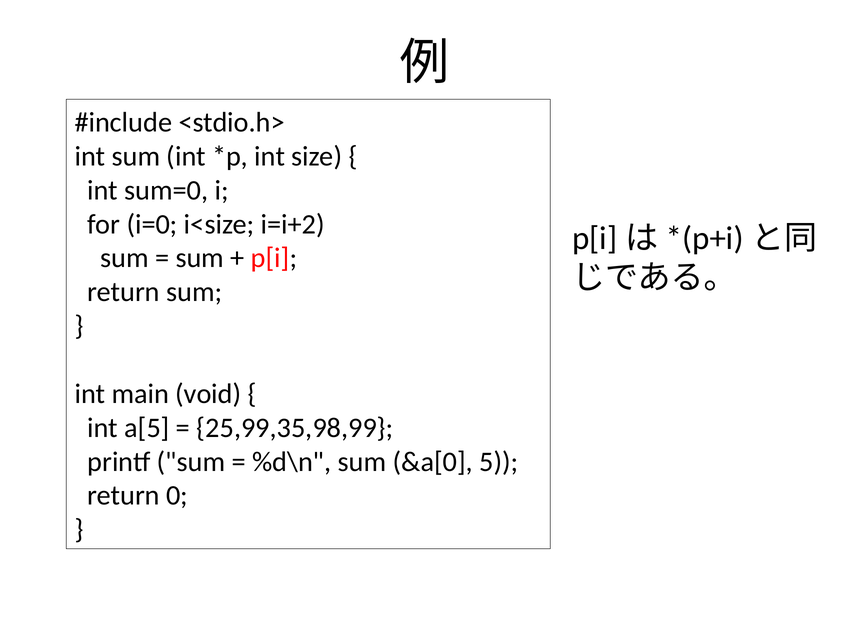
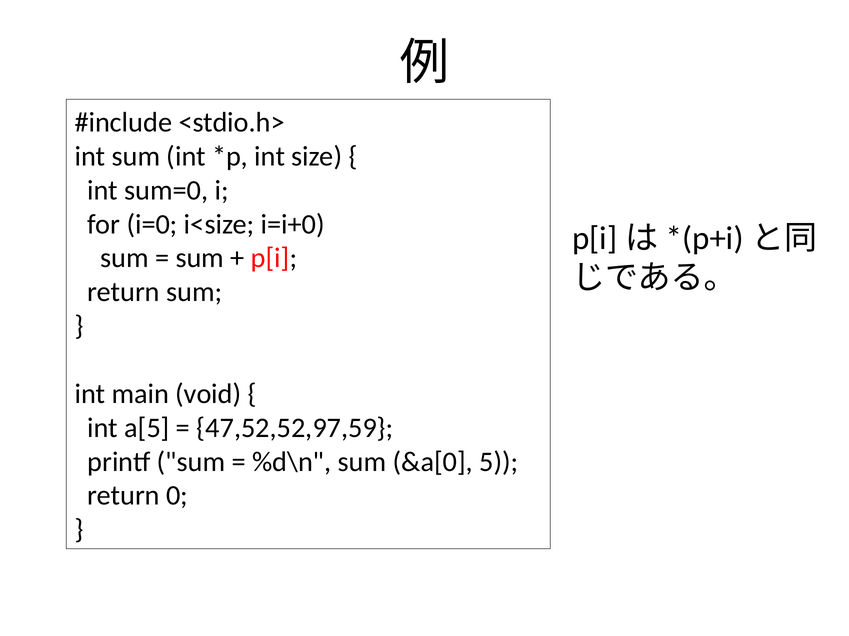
i=i+2: i=i+2 -> i=i+0
25,99,35,98,99: 25,99,35,98,99 -> 47,52,52,97,59
